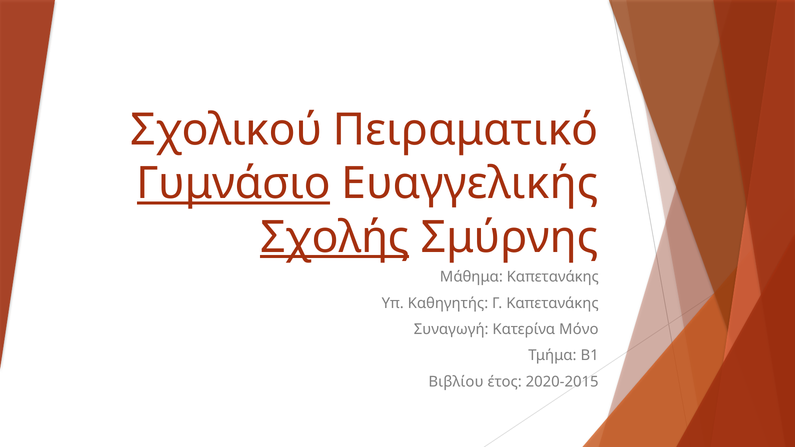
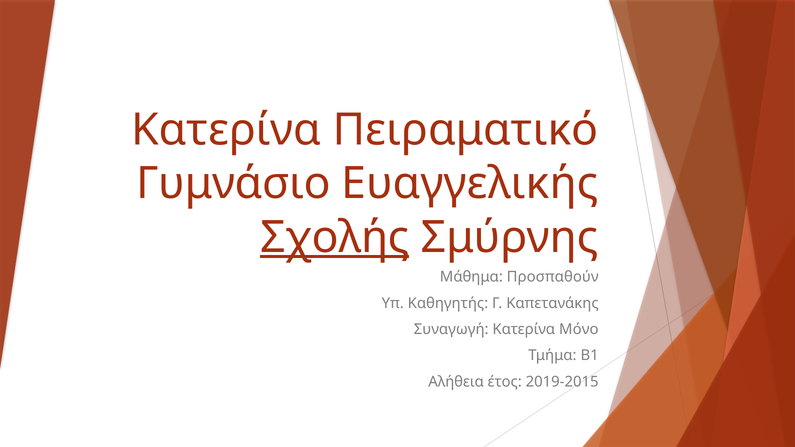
Σχολικού at (226, 130): Σχολικού -> Κατερίνα
Γυμνάσιο underline: present -> none
Μάθημα Καπετανάκης: Καπετανάκης -> Προσπαθούν
Βιβλίου: Βιβλίου -> Αλήθεια
2020-2015: 2020-2015 -> 2019-2015
